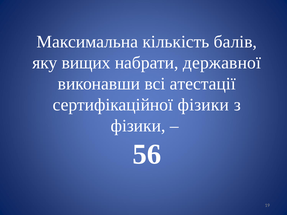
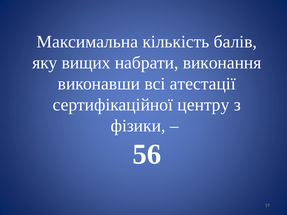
державної: державної -> виконання
сертифікаційної фізики: фізики -> центру
